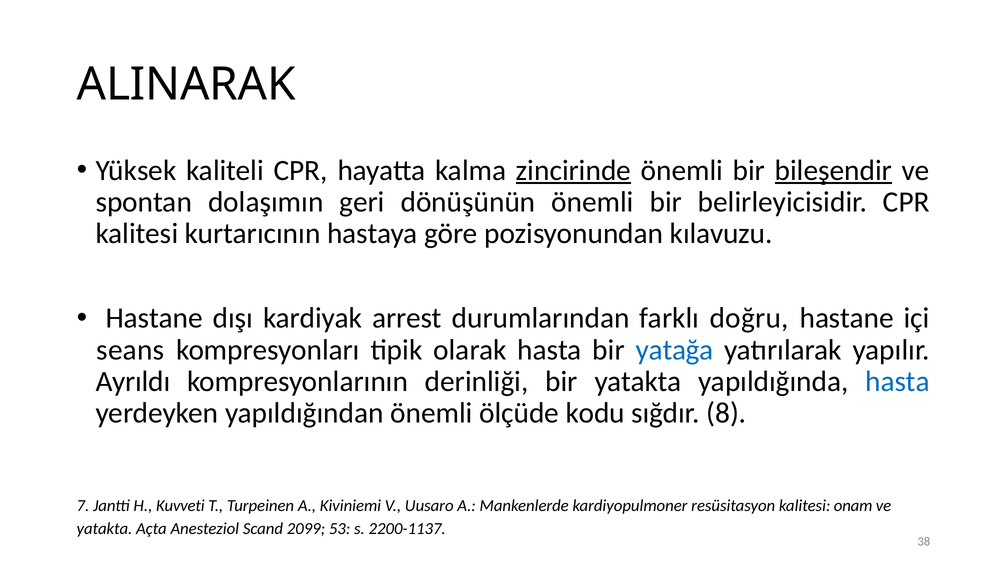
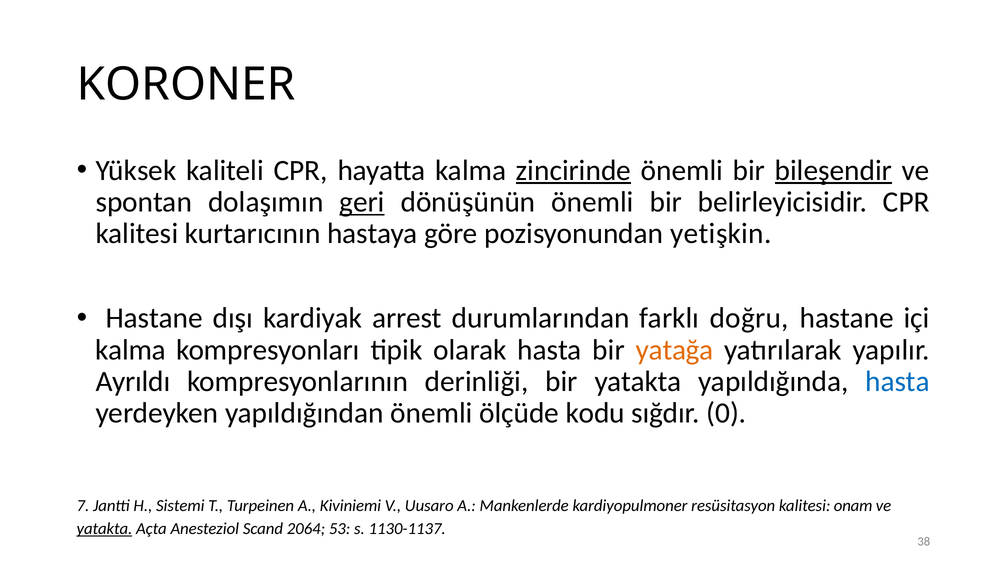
ALINARAK: ALINARAK -> KORONER
geri underline: none -> present
kılavuzu: kılavuzu -> yetişkin
seans at (130, 349): seans -> kalma
yatağa colour: blue -> orange
8: 8 -> 0
Kuvveti: Kuvveti -> Sistemi
yatakta at (104, 528) underline: none -> present
2099: 2099 -> 2064
2200-1137: 2200-1137 -> 1130-1137
